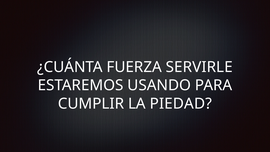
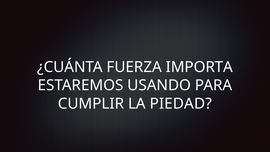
SERVIRLE: SERVIRLE -> IMPORTA
